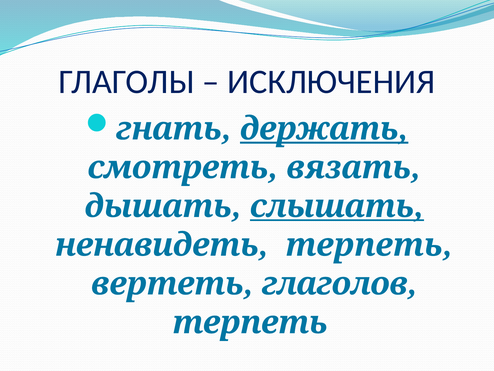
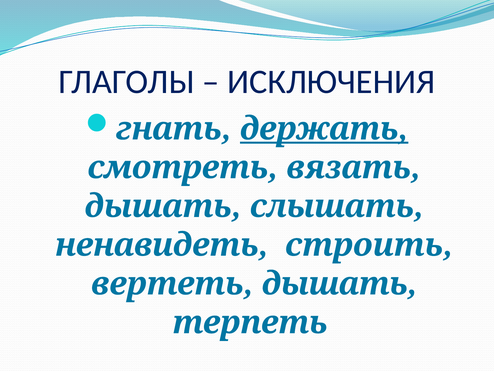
слышать underline: present -> none
ненавидеть терпеть: терпеть -> строить
вертеть глаголов: глаголов -> дышать
